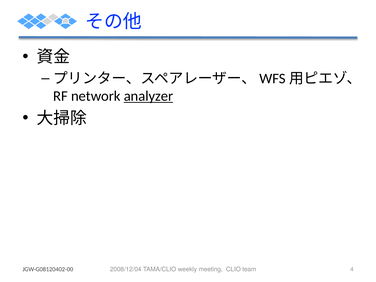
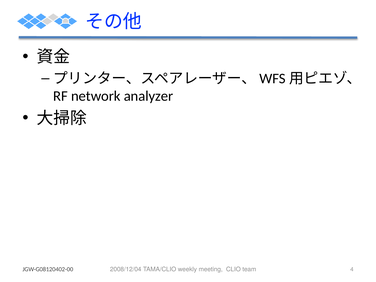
analyzer underline: present -> none
